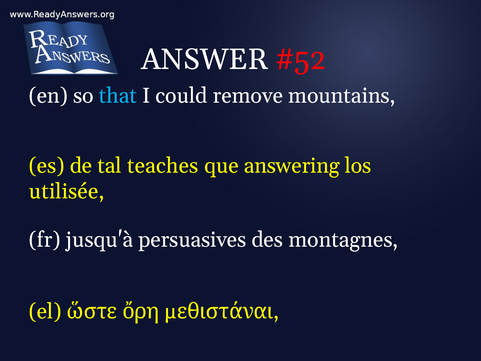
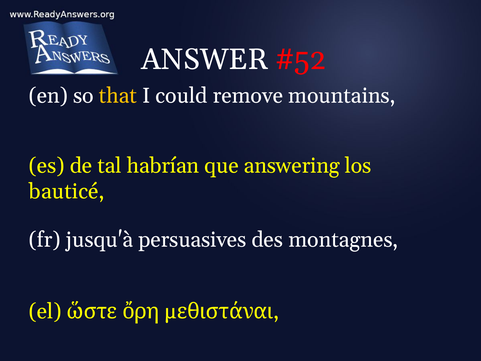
that colour: light blue -> yellow
teaches: teaches -> habrían
utilisée: utilisée -> bauticé
